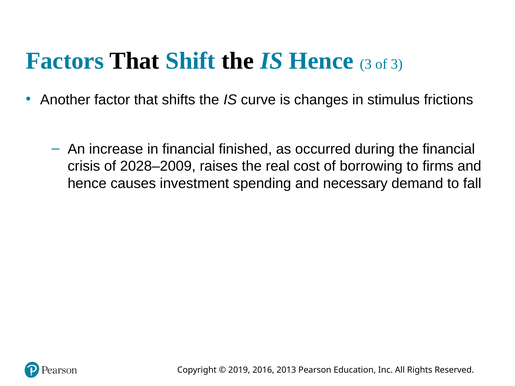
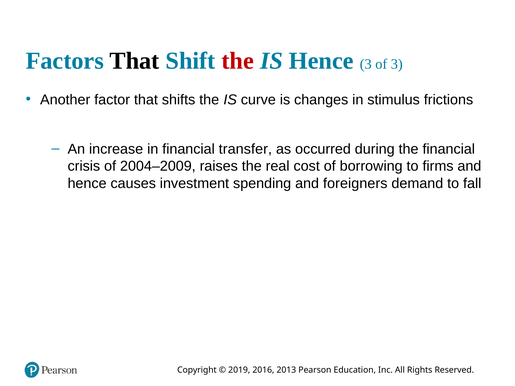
the at (238, 61) colour: black -> red
finished: finished -> transfer
2028–2009: 2028–2009 -> 2004–2009
necessary: necessary -> foreigners
